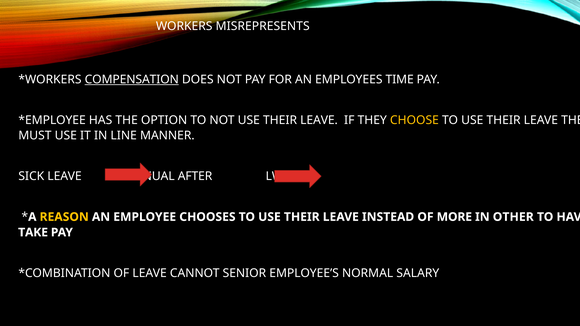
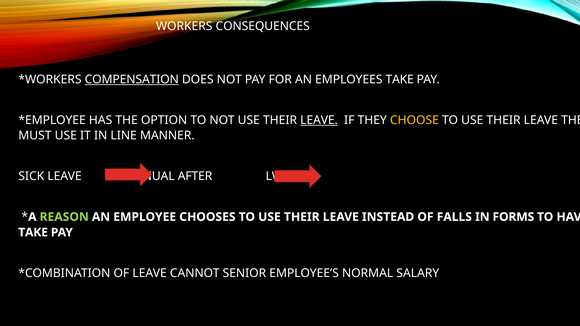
MISREPRESENTS: MISREPRESENTS -> CONSEQUENCES
EMPLOYEES TIME: TIME -> TAKE
LEAVE at (319, 120) underline: none -> present
REASON colour: yellow -> light green
MORE: MORE -> FALLS
OTHER: OTHER -> FORMS
